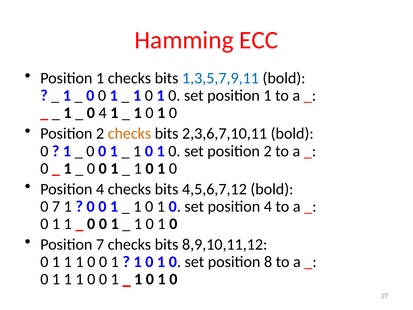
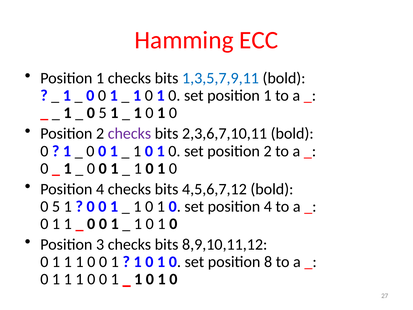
4 at (103, 113): 4 -> 5
checks at (129, 134) colour: orange -> purple
7 at (56, 206): 7 -> 5
Position 7: 7 -> 3
